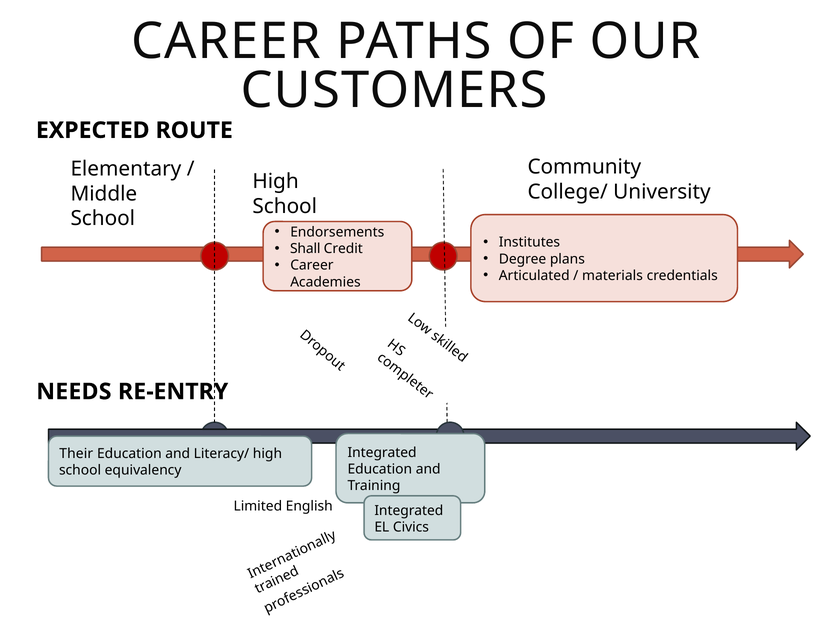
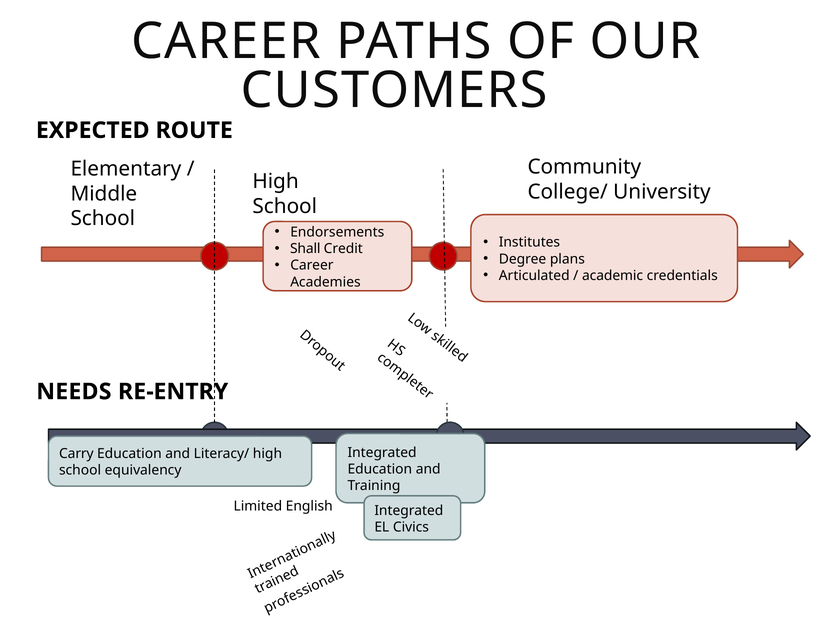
materials: materials -> academic
Their: Their -> Carry
